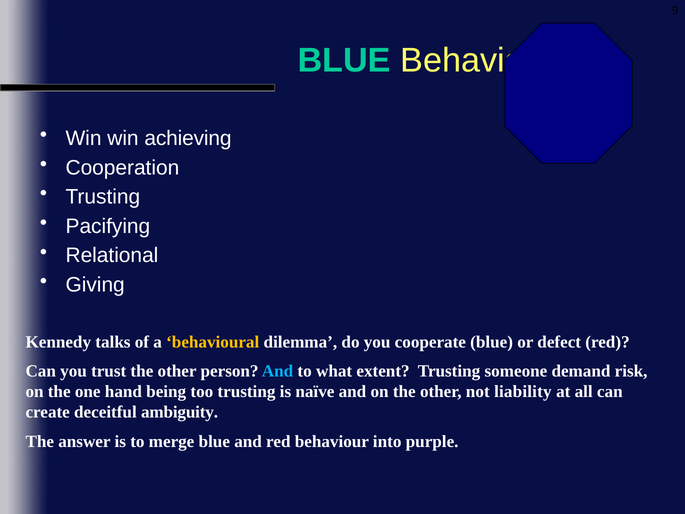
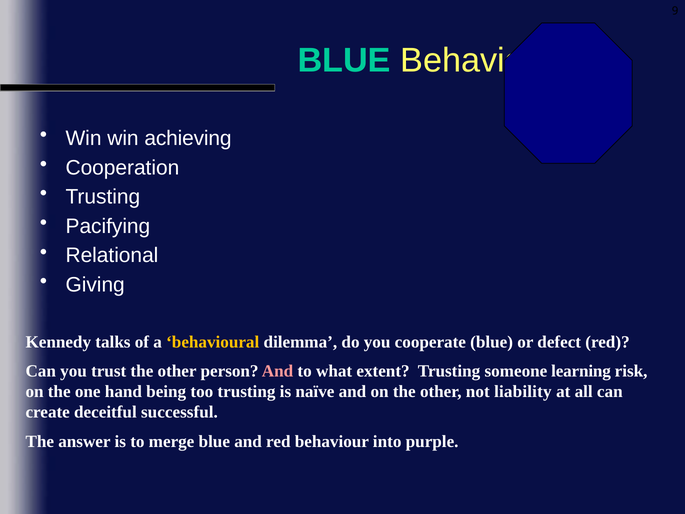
And at (278, 371) colour: light blue -> pink
demand: demand -> learning
ambiguity: ambiguity -> successful
